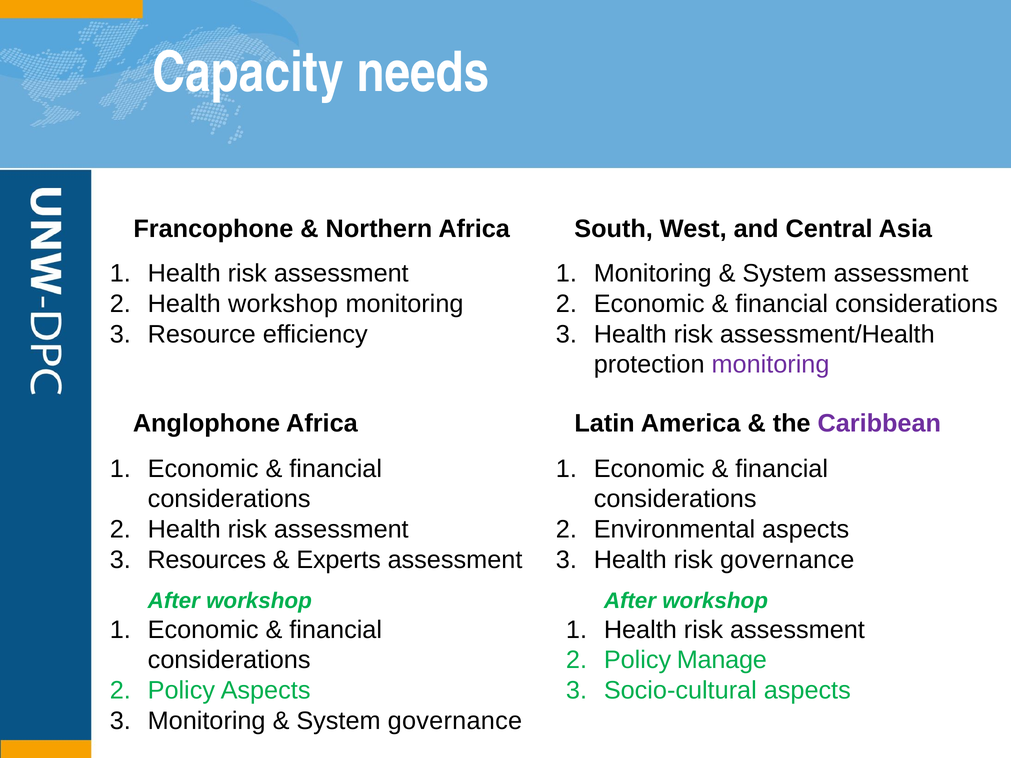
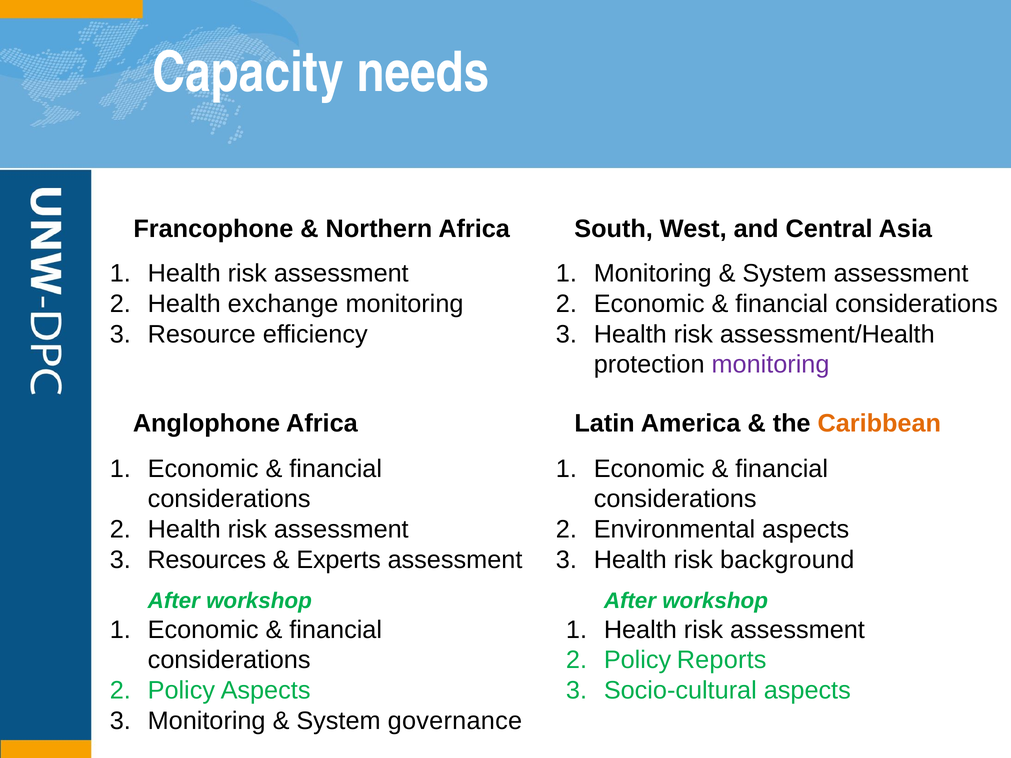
Health workshop: workshop -> exchange
Caribbean colour: purple -> orange
risk governance: governance -> background
Manage: Manage -> Reports
